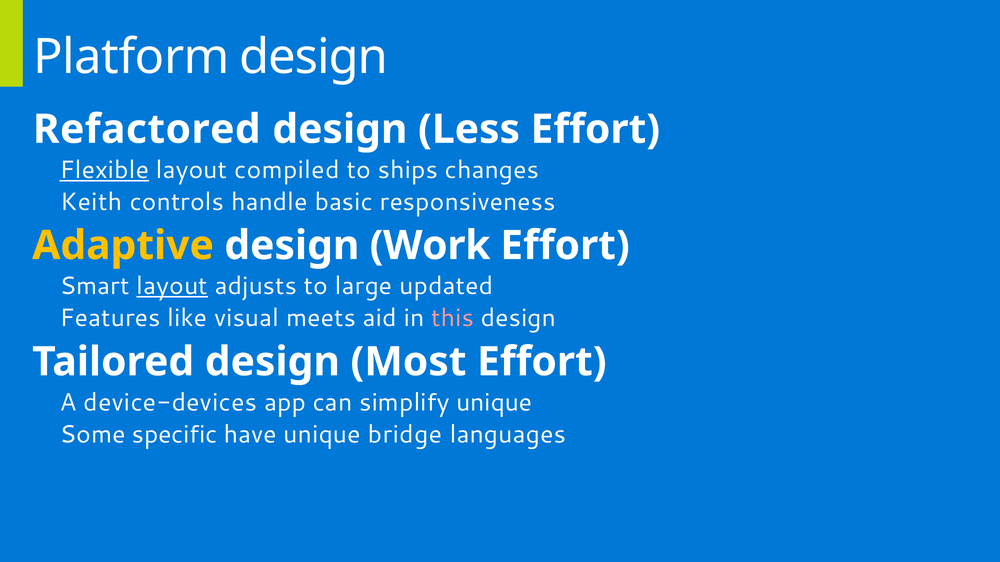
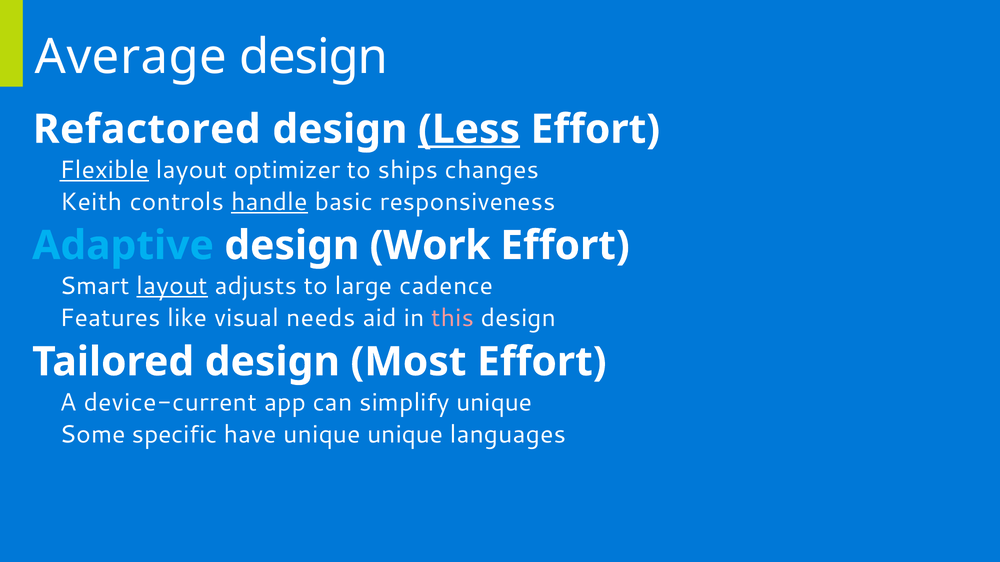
Platform: Platform -> Average
Less underline: none -> present
compiled: compiled -> optimizer
handle underline: none -> present
Adaptive colour: yellow -> light blue
updated: updated -> cadence
meets: meets -> needs
device-devices: device-devices -> device-current
unique bridge: bridge -> unique
